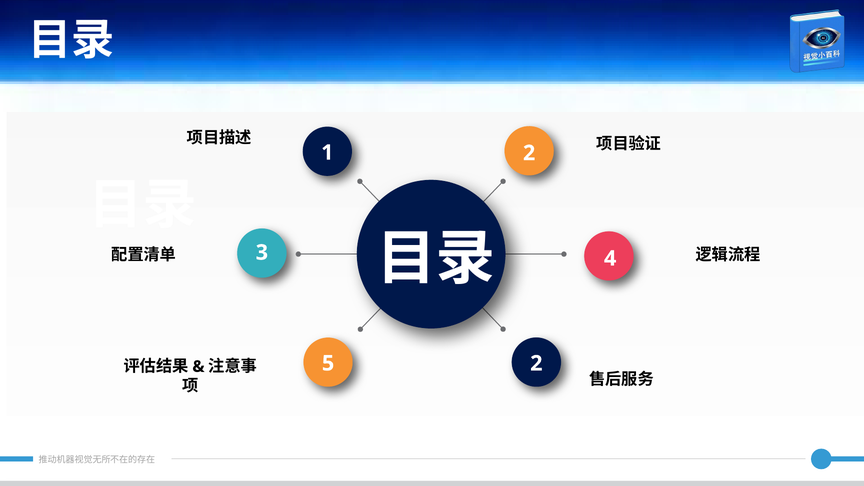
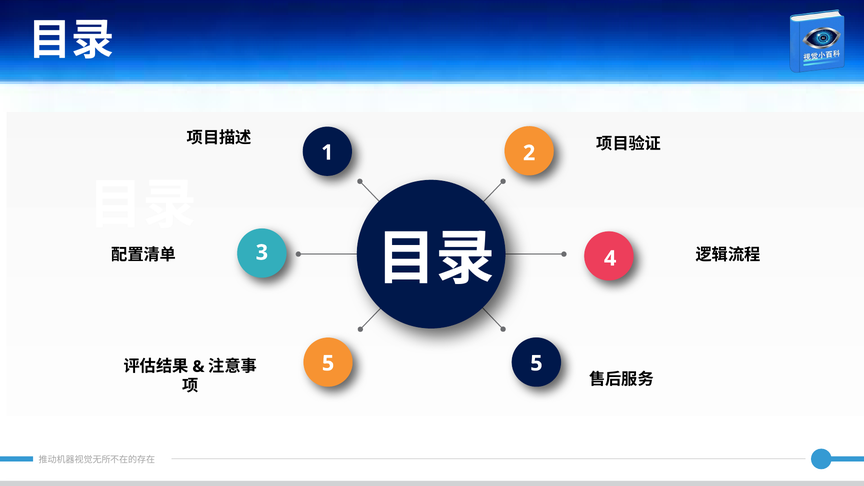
5 2: 2 -> 5
